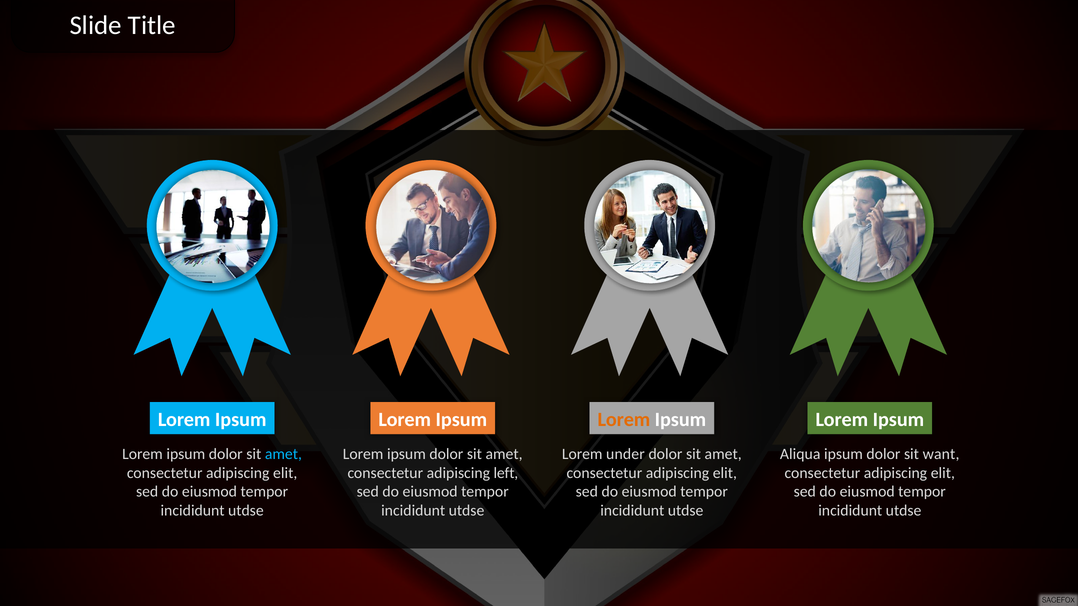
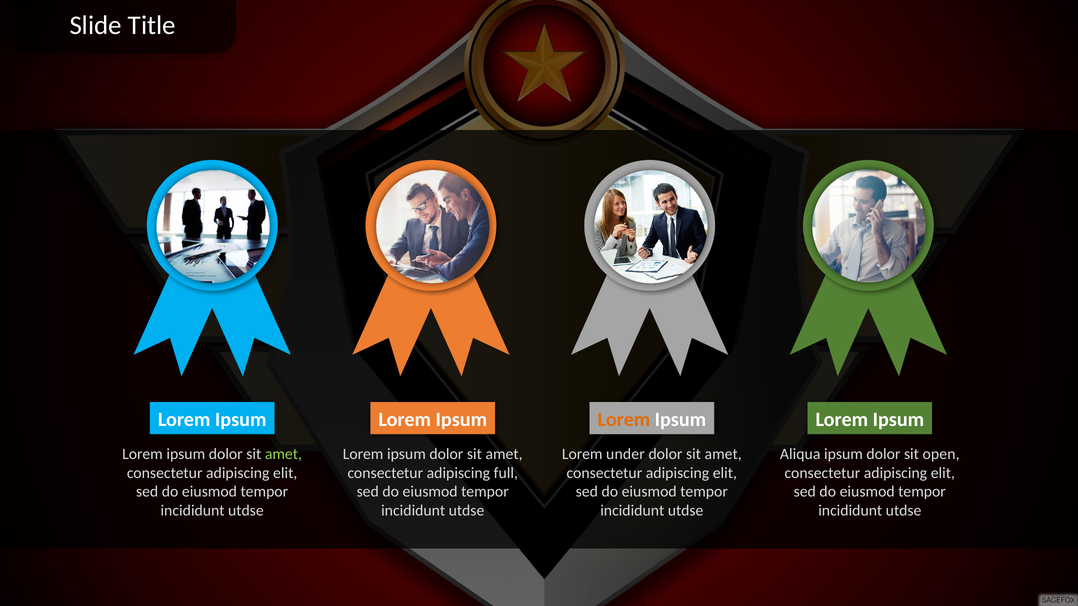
amet at (283, 454) colour: light blue -> light green
want: want -> open
left: left -> full
